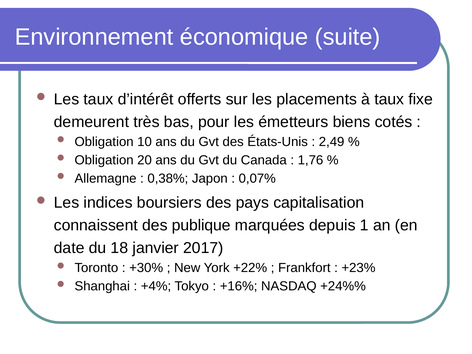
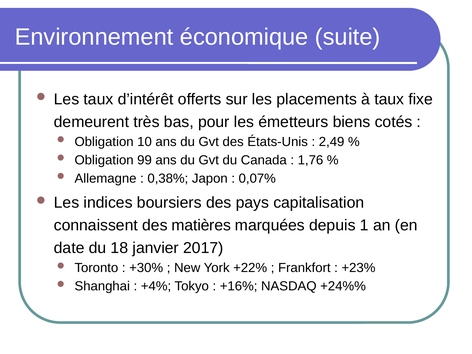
20: 20 -> 99
publique: publique -> matières
